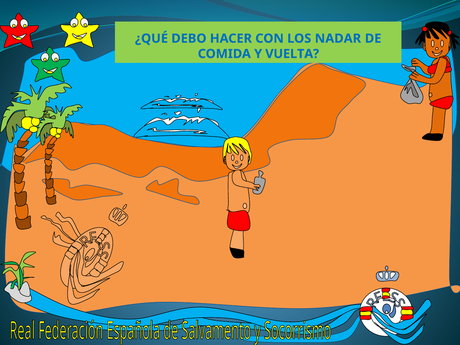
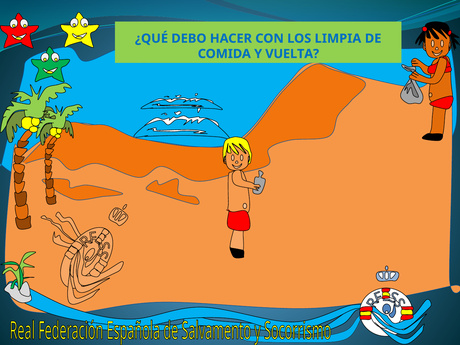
NADAR: NADAR -> LIMPIA
